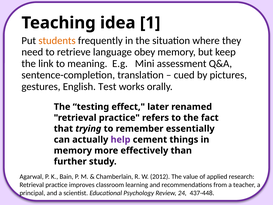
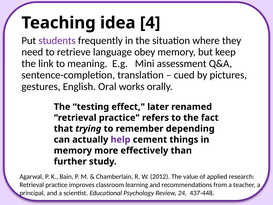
1: 1 -> 4
students colour: orange -> purple
Test: Test -> Oral
essentially: essentially -> depending
